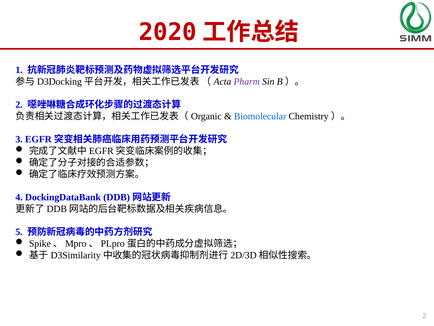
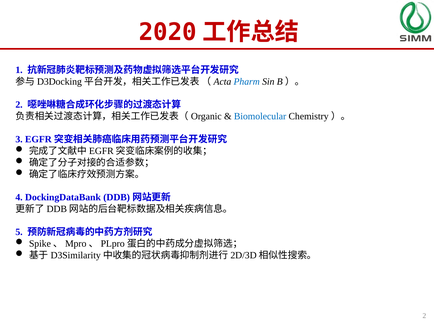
Pharm colour: purple -> blue
